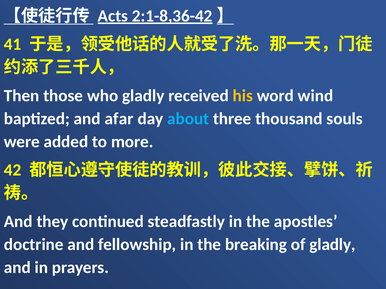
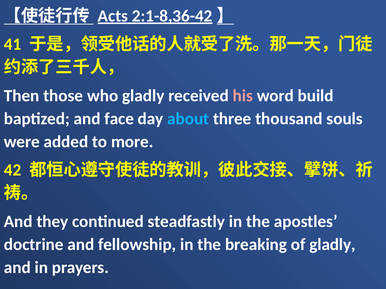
his colour: yellow -> pink
wind: wind -> build
afar: afar -> face
